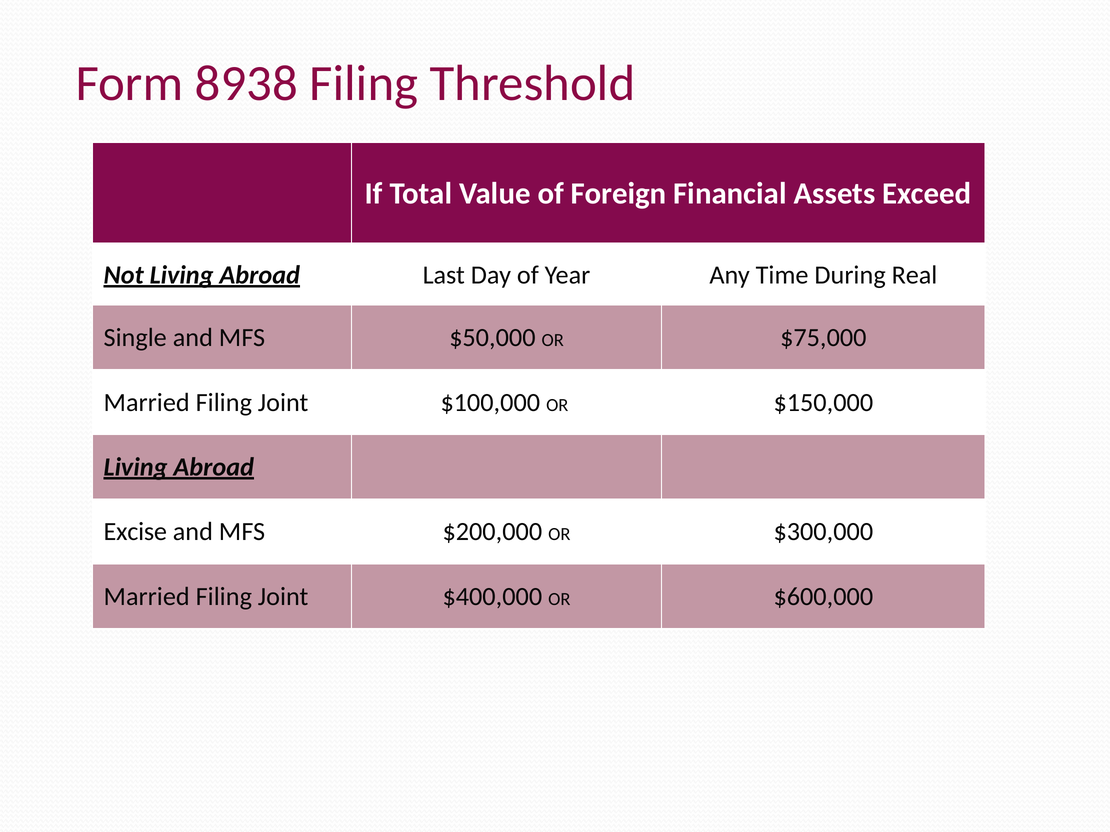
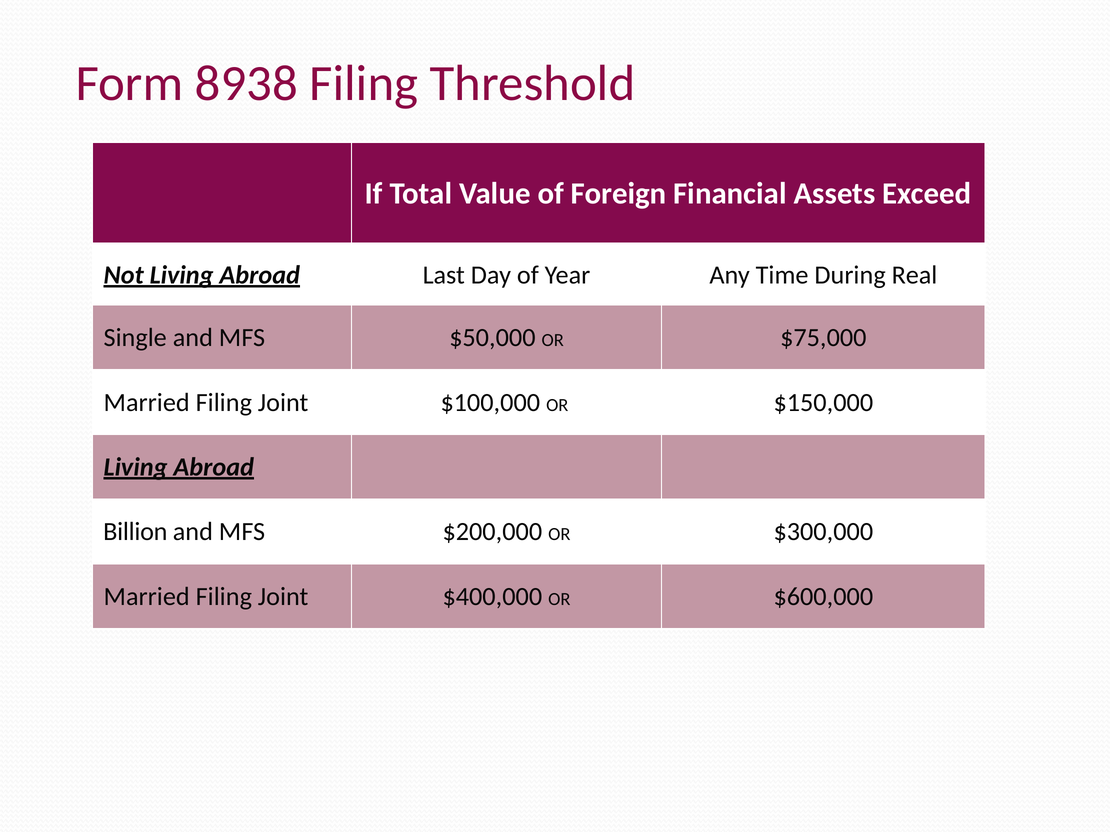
Excise: Excise -> Billion
